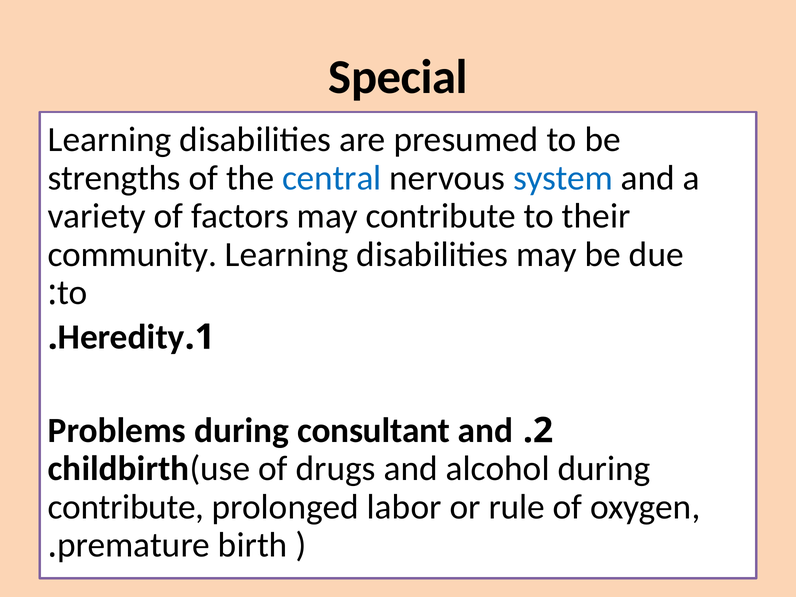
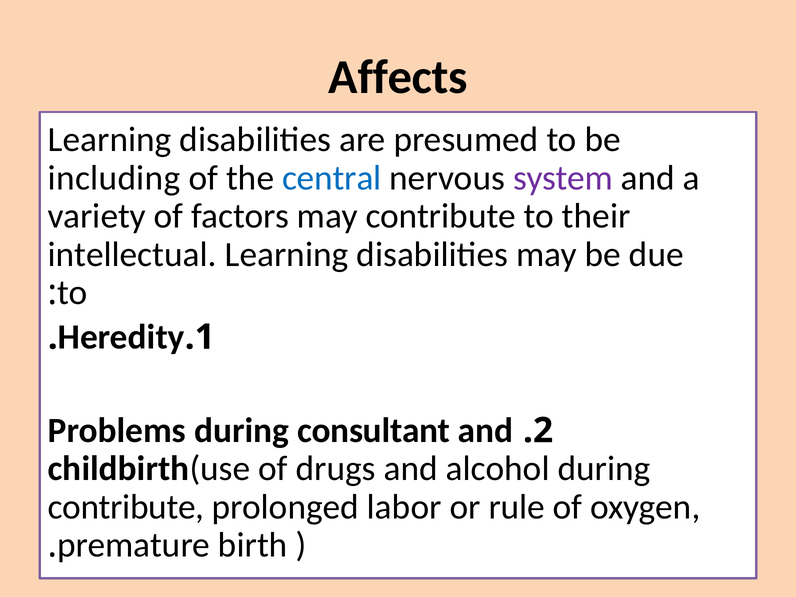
Special: Special -> Affects
strengths: strengths -> including
system colour: blue -> purple
community: community -> intellectual
